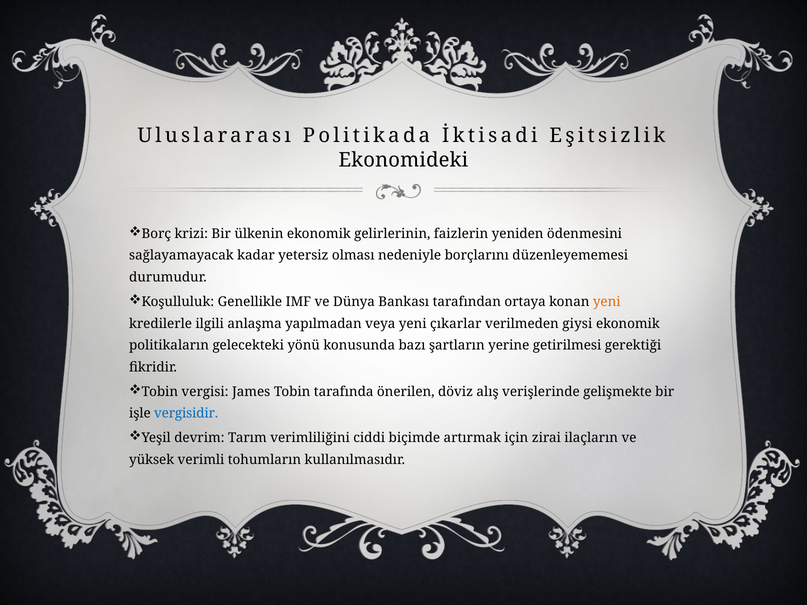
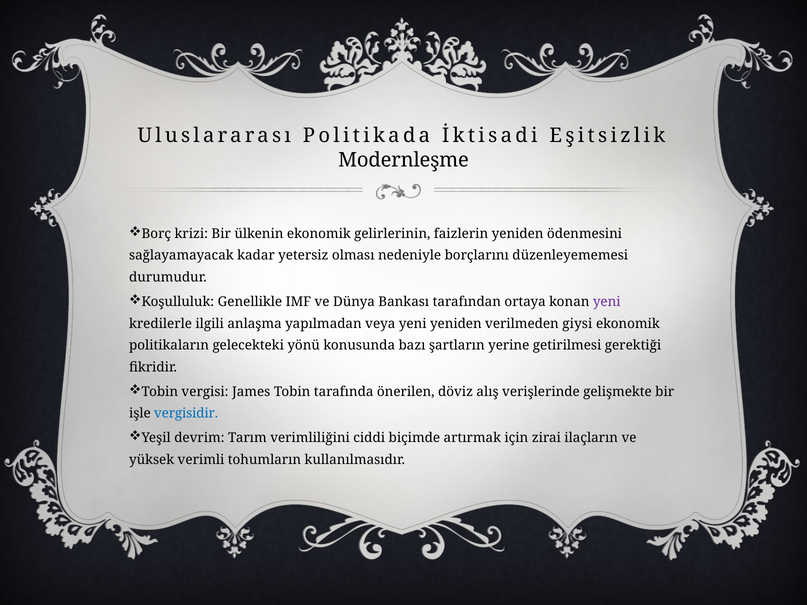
Ekonomideki: Ekonomideki -> Modernleşme
yeni at (607, 302) colour: orange -> purple
yeni çıkarlar: çıkarlar -> yeniden
